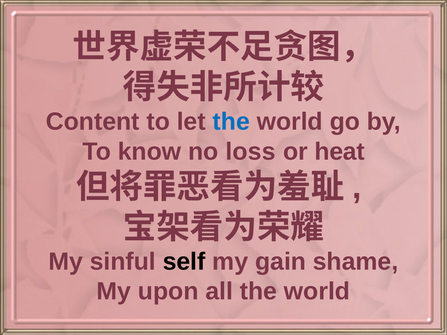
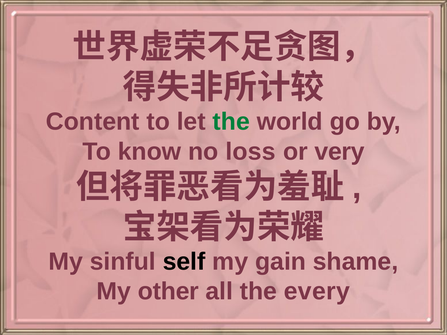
the at (231, 122) colour: blue -> green
heat: heat -> very
upon: upon -> other
all the world: world -> every
